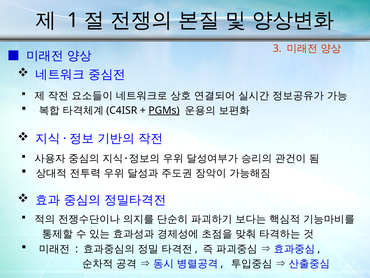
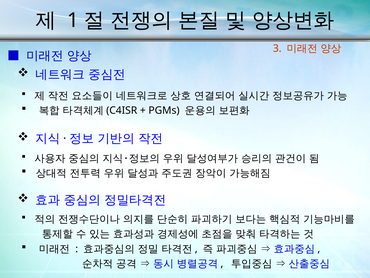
PGMs underline: present -> none
